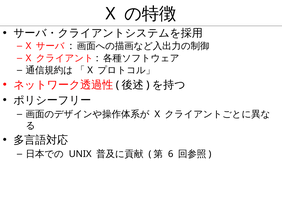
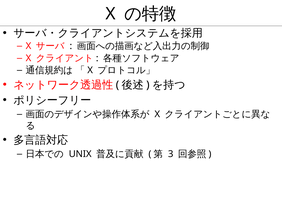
6: 6 -> 3
